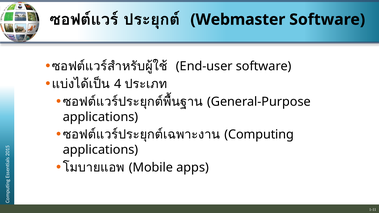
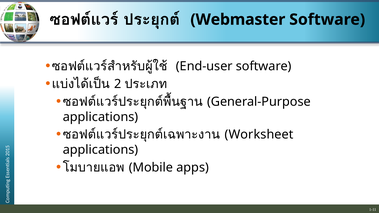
4 at (118, 84): 4 -> 2
Computing: Computing -> Worksheet
